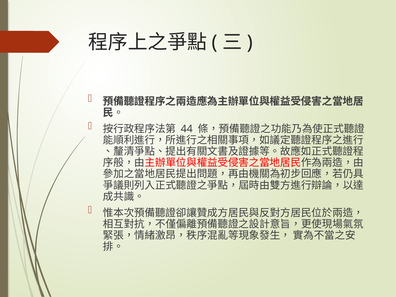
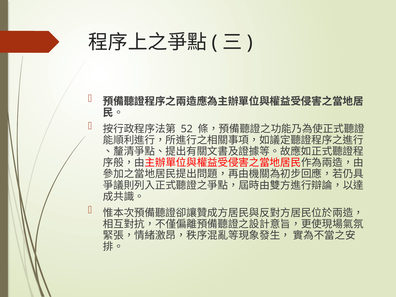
44: 44 -> 52
